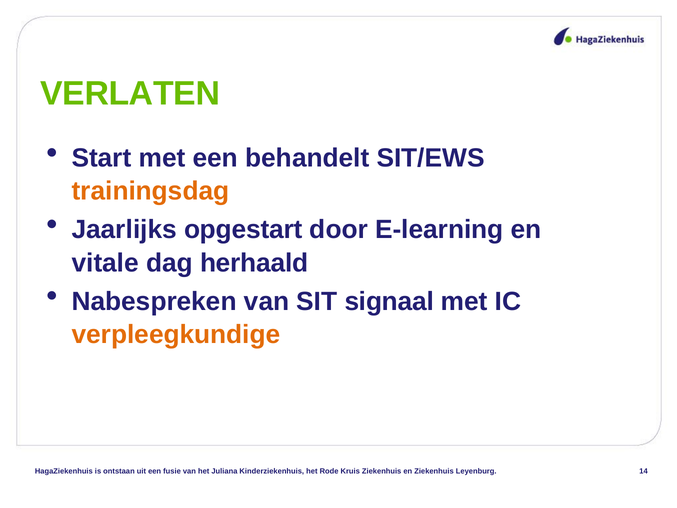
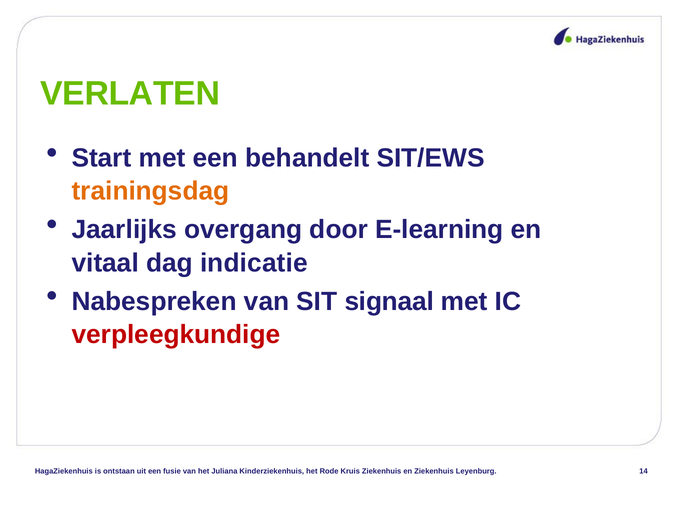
opgestart: opgestart -> overgang
vitale: vitale -> vitaal
herhaald: herhaald -> indicatie
verpleegkundige colour: orange -> red
